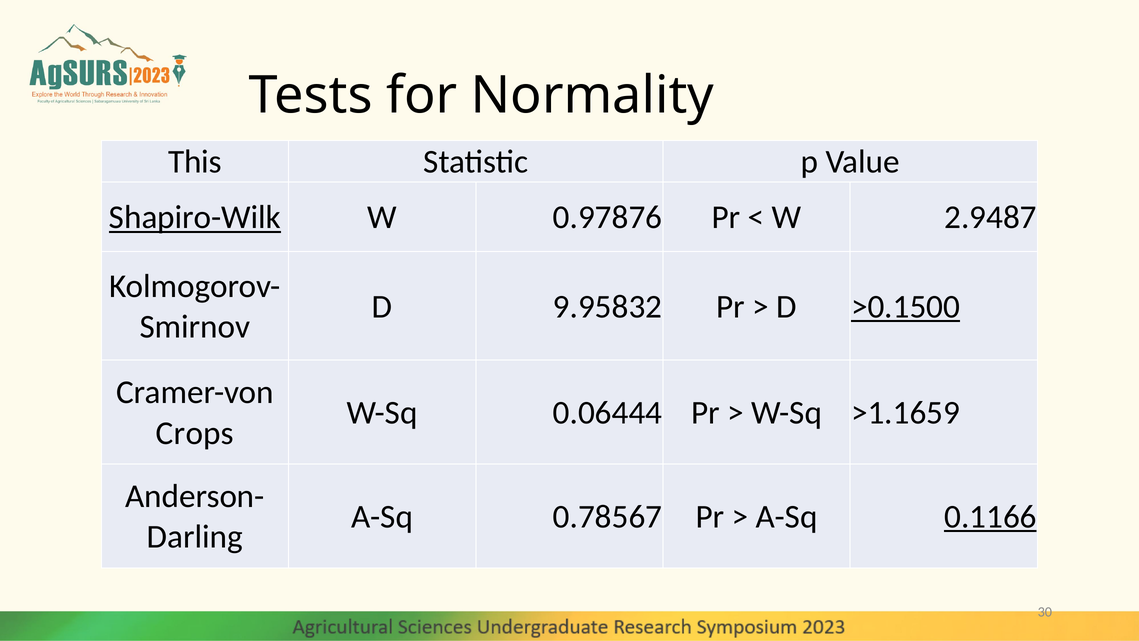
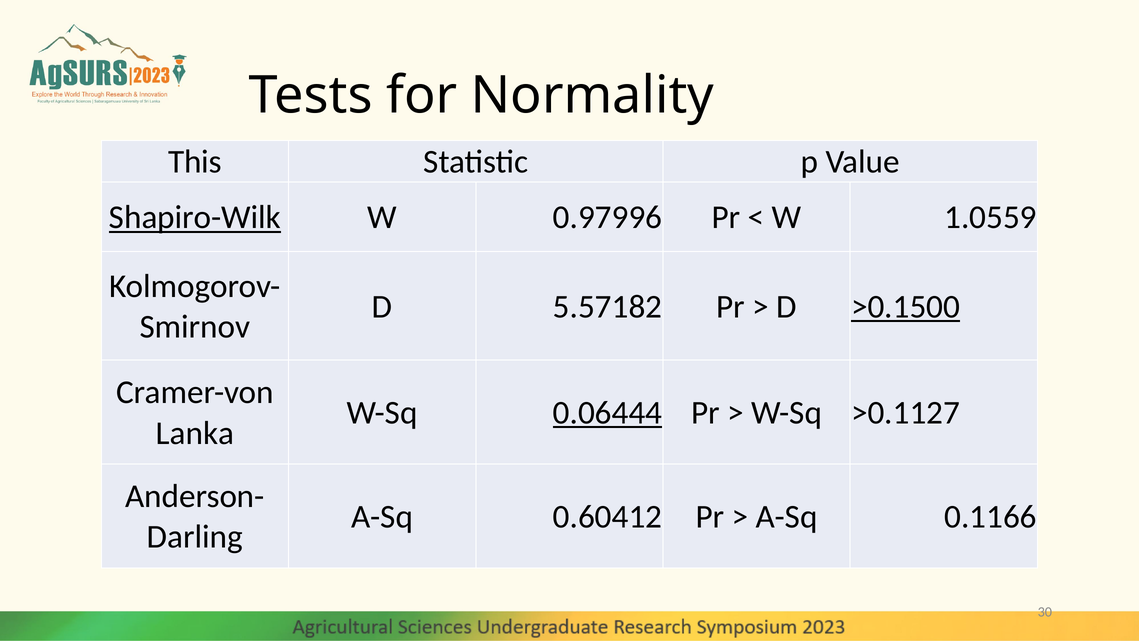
0.97876: 0.97876 -> 0.97996
2.9487: 2.9487 -> 1.0559
9.95832: 9.95832 -> 5.57182
0.06444 underline: none -> present
>1.1659: >1.1659 -> >0.1127
Crops: Crops -> Lanka
0.78567: 0.78567 -> 0.60412
0.1166 underline: present -> none
